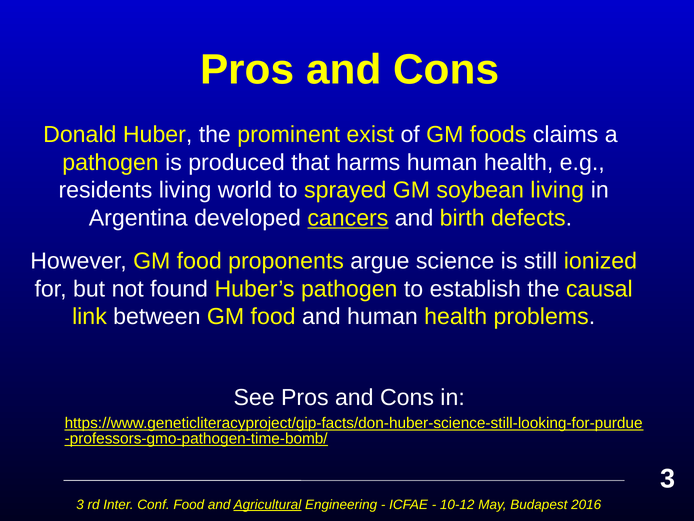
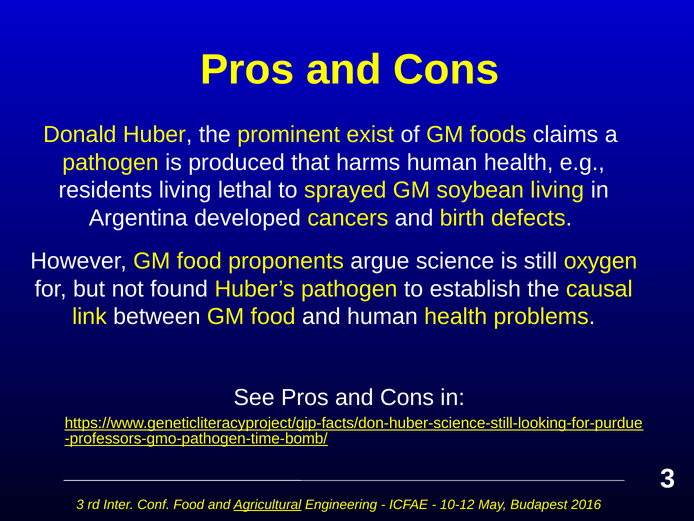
world: world -> lethal
cancers underline: present -> none
ionized: ionized -> oxygen
